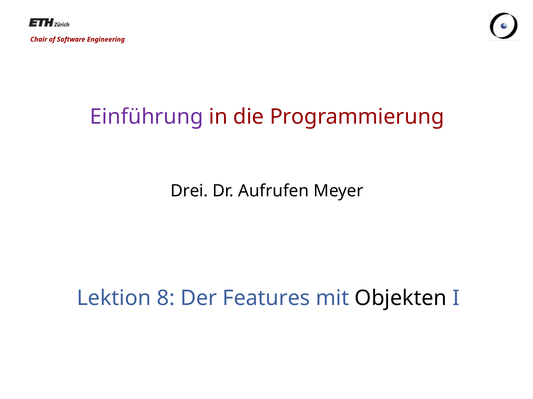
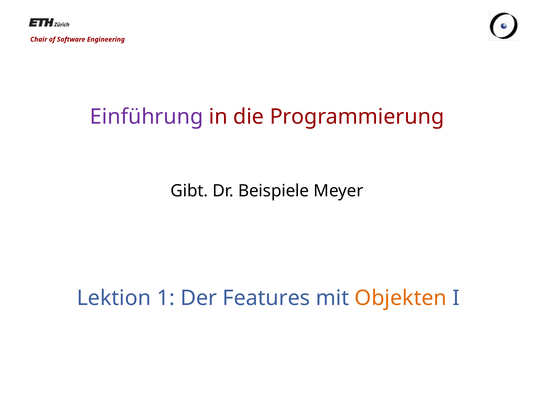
Drei: Drei -> Gibt
Aufrufen: Aufrufen -> Beispiele
8: 8 -> 1
Objekten colour: black -> orange
